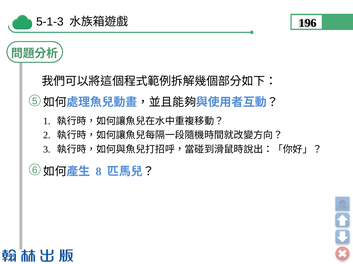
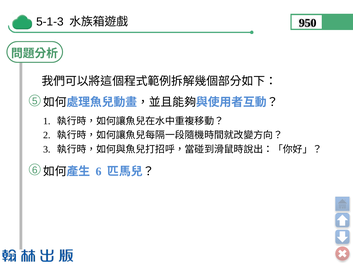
196: 196 -> 950
8 at (99, 172): 8 -> 6
